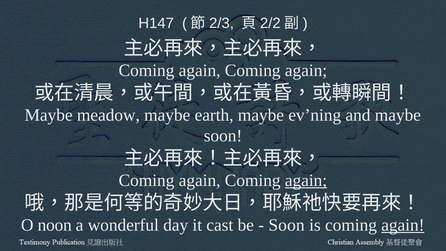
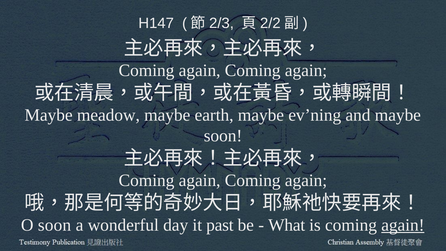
again at (306, 180) underline: present -> none
O noon: noon -> soon
cast: cast -> past
Soon at (287, 225): Soon -> What
